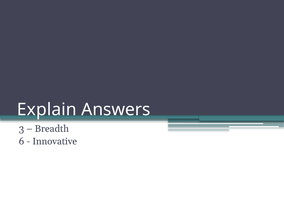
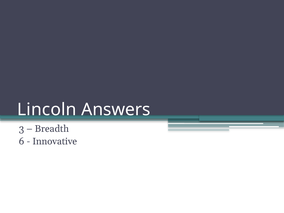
Explain: Explain -> Lincoln
